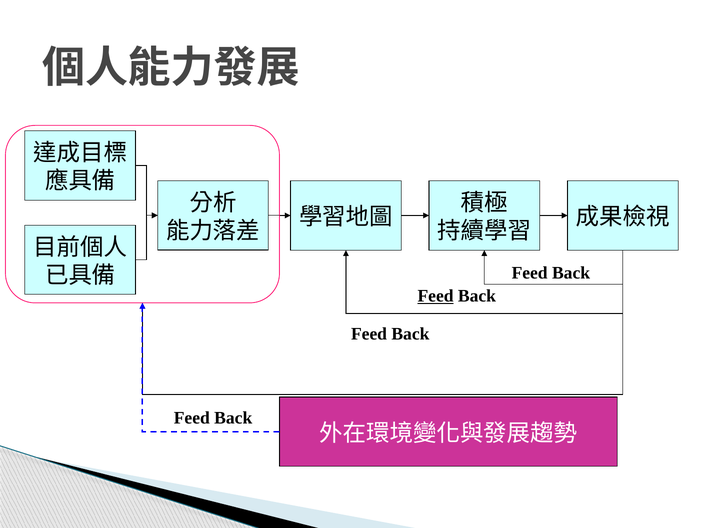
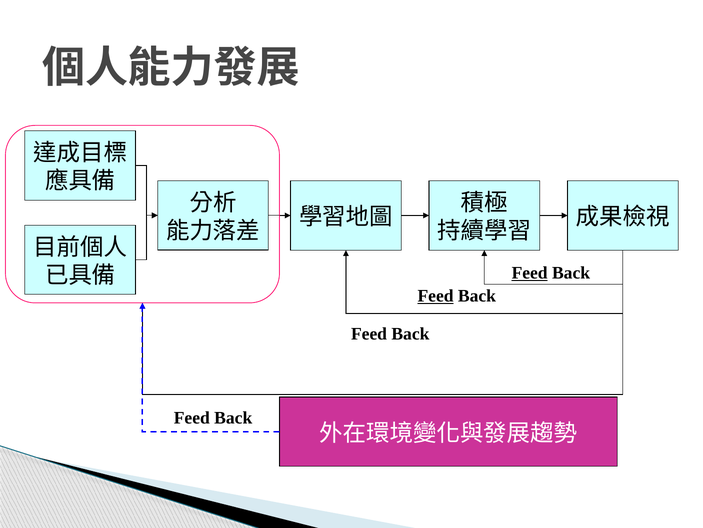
Feed at (530, 273) underline: none -> present
